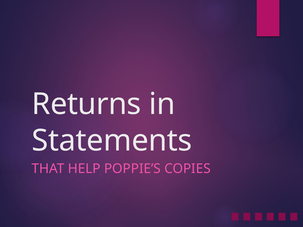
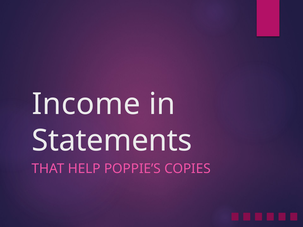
Returns: Returns -> Income
